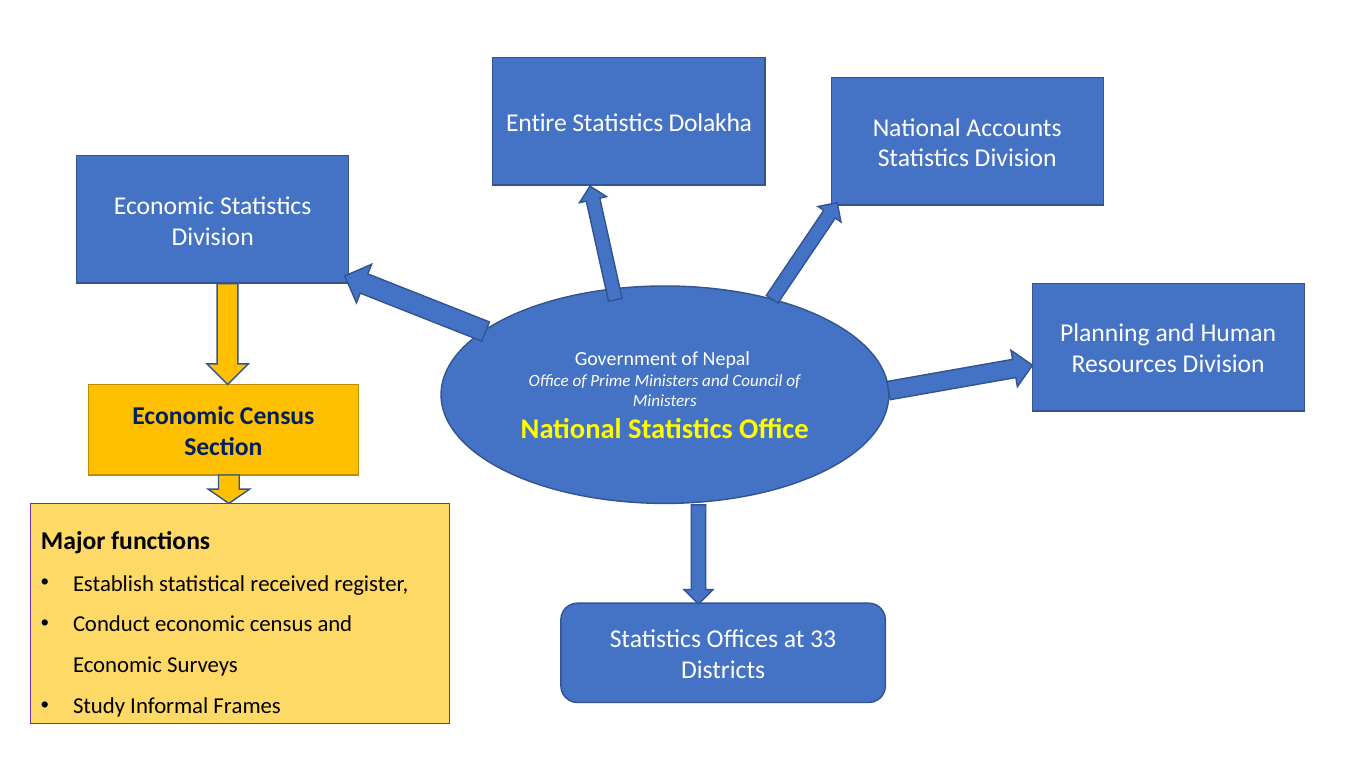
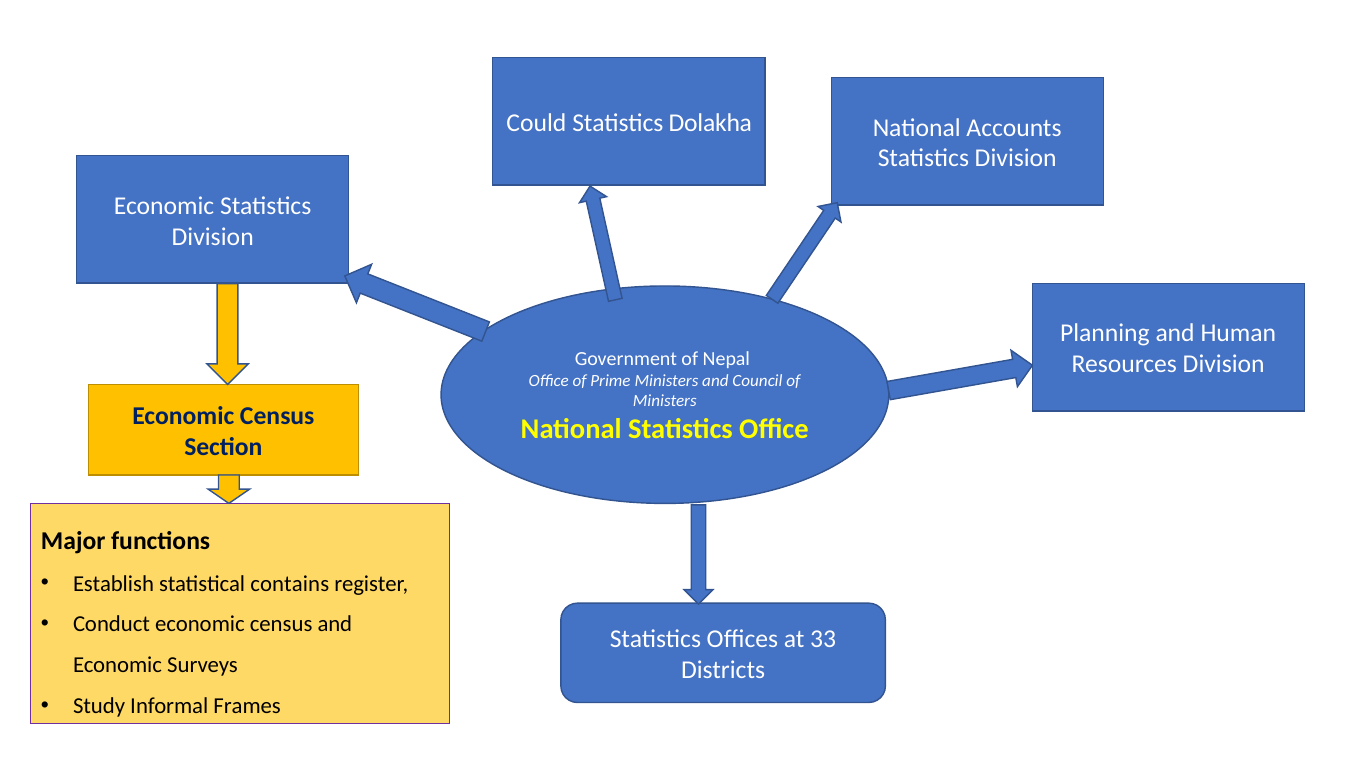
Entire: Entire -> Could
received: received -> contains
